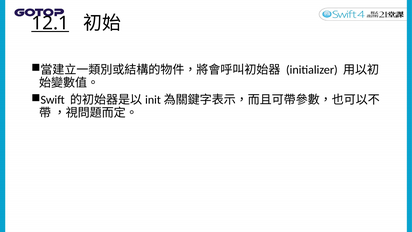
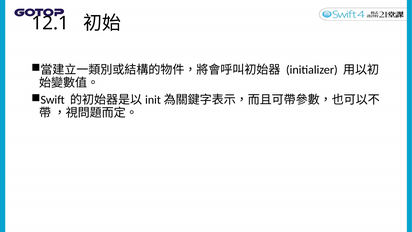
12.1 underline: present -> none
